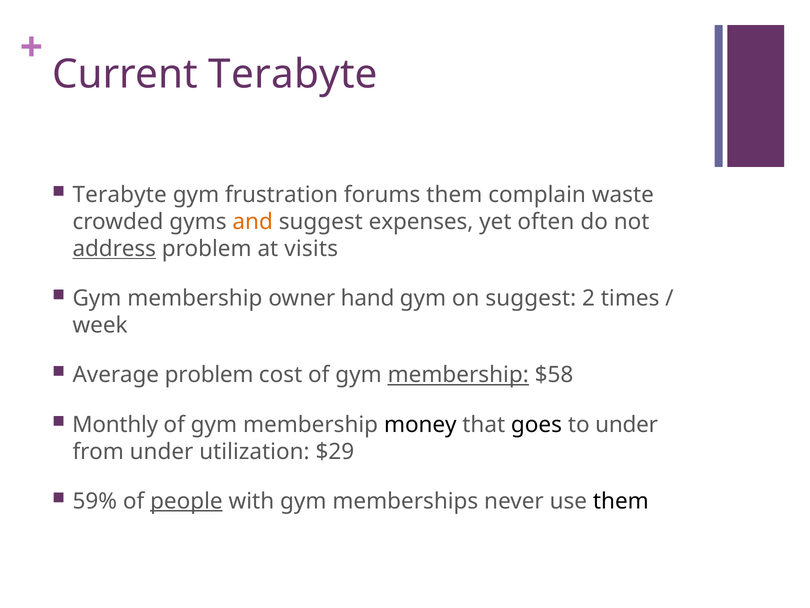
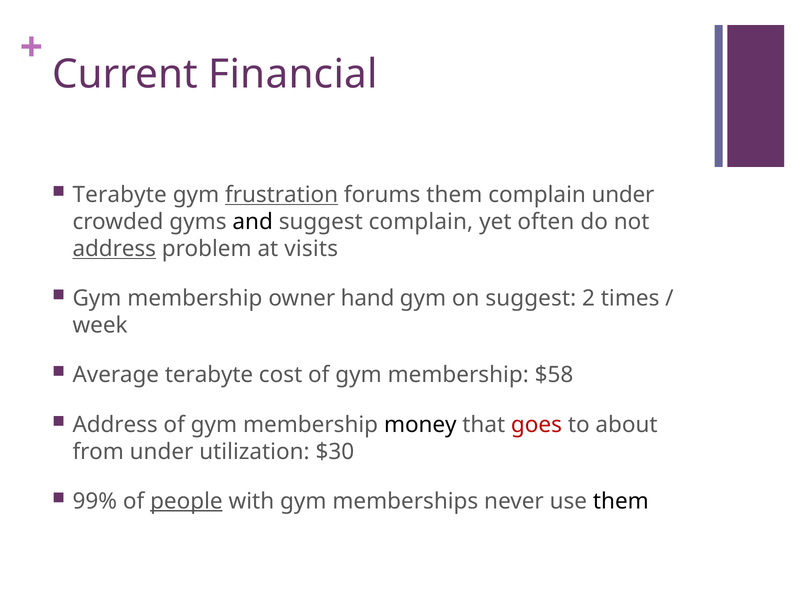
Current Terabyte: Terabyte -> Financial
frustration underline: none -> present
complain waste: waste -> under
and colour: orange -> black
suggest expenses: expenses -> complain
Average problem: problem -> terabyte
membership at (458, 375) underline: present -> none
Monthly at (115, 424): Monthly -> Address
goes colour: black -> red
to under: under -> about
$29: $29 -> $30
59%: 59% -> 99%
